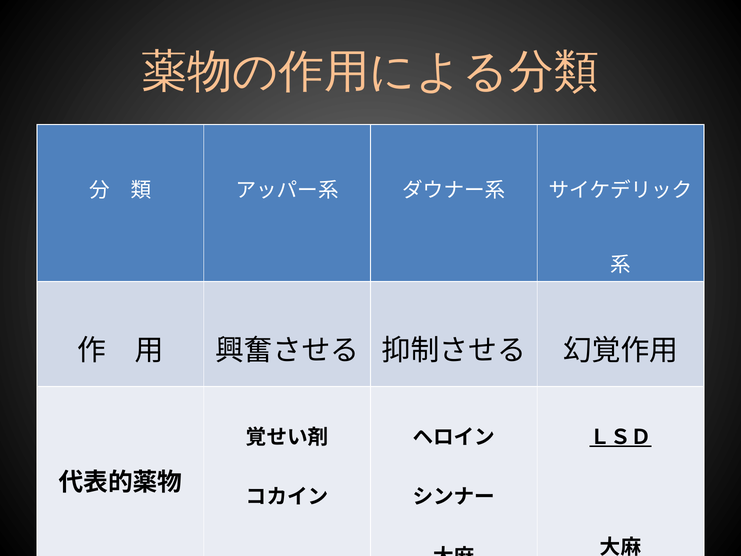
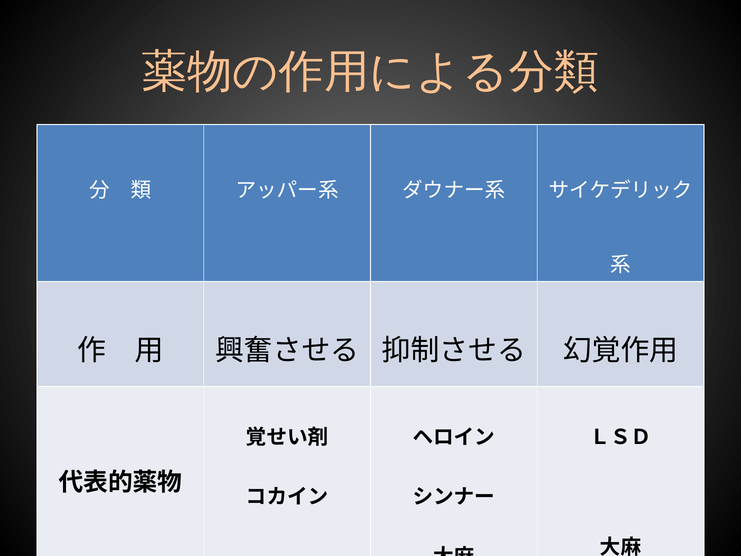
ＬＳＤ underline: present -> none
